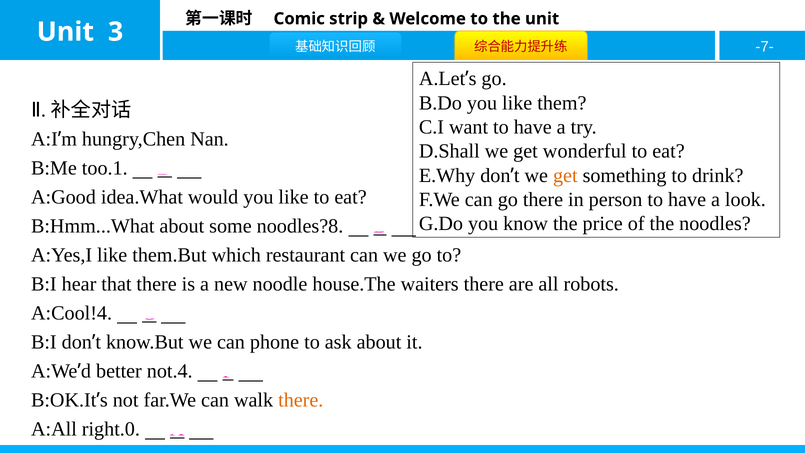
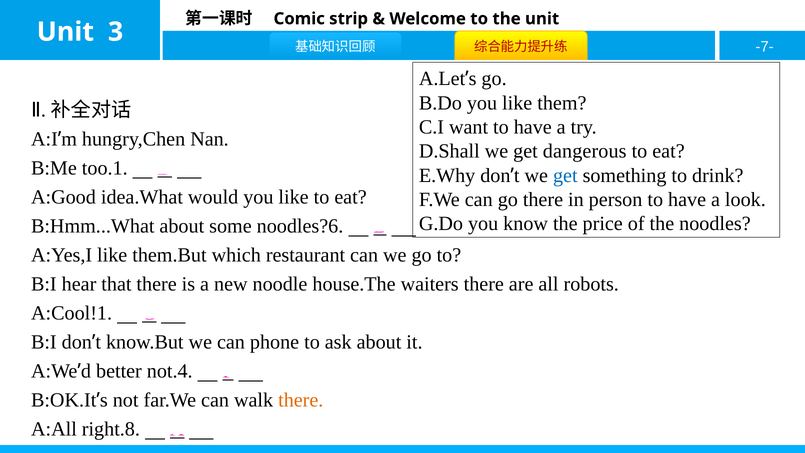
wonderful: wonderful -> dangerous
get at (565, 175) colour: orange -> blue
noodles?8: noodles?8 -> noodles?6
A:Cool!4: A:Cool!4 -> A:Cool!1
right.0: right.0 -> right.8
